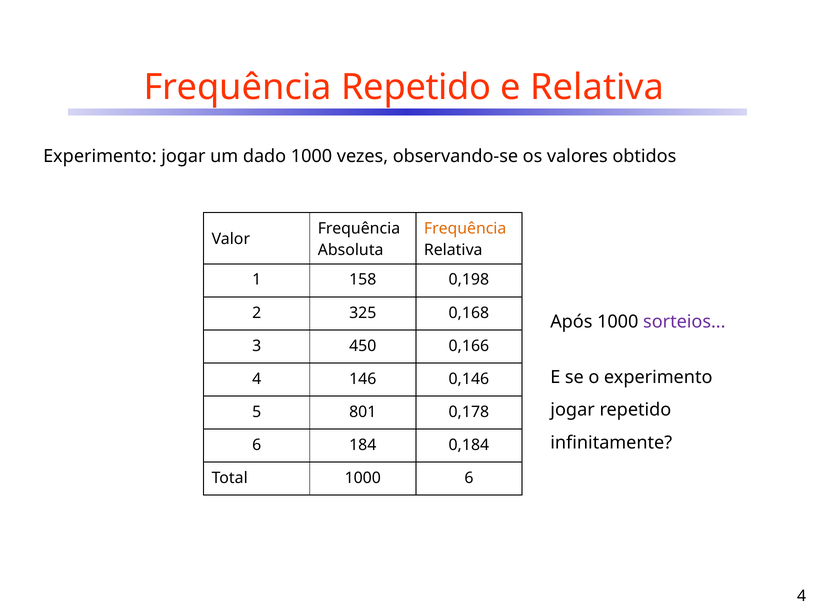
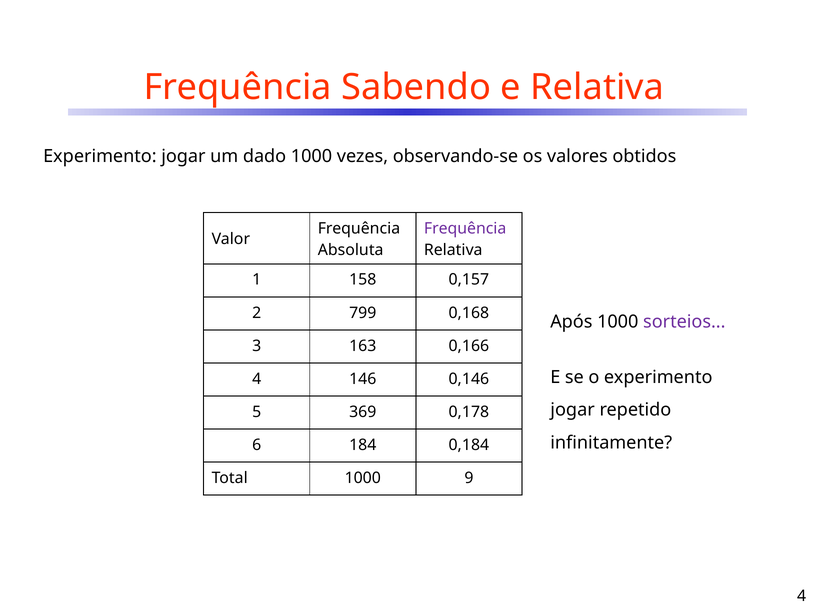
Frequência Repetido: Repetido -> Sabendo
Frequência at (465, 228) colour: orange -> purple
0,198: 0,198 -> 0,157
325: 325 -> 799
450: 450 -> 163
801: 801 -> 369
1000 6: 6 -> 9
